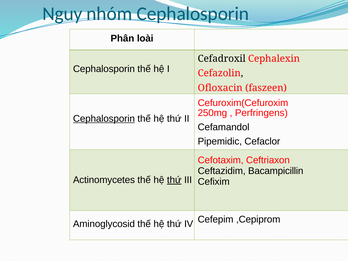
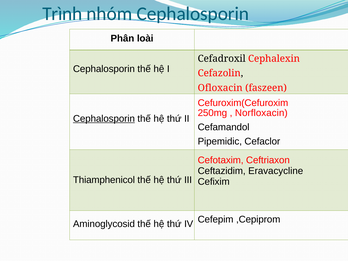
Nguy: Nguy -> Trình
Perfringens: Perfringens -> Norfloxacin
Bacampicillin: Bacampicillin -> Eravacycline
Actinomycetes: Actinomycetes -> Thiamphenicol
thứ at (174, 180) underline: present -> none
